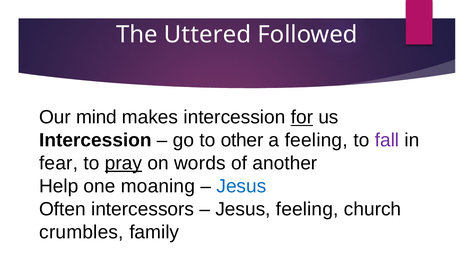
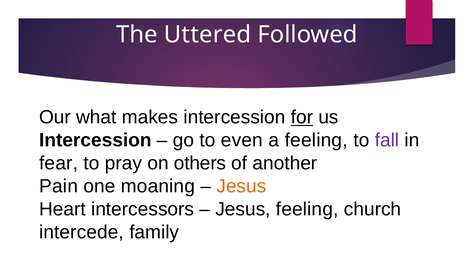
mind: mind -> what
other: other -> even
pray underline: present -> none
words: words -> others
Help: Help -> Pain
Jesus at (241, 186) colour: blue -> orange
Often: Often -> Heart
crumbles: crumbles -> intercede
